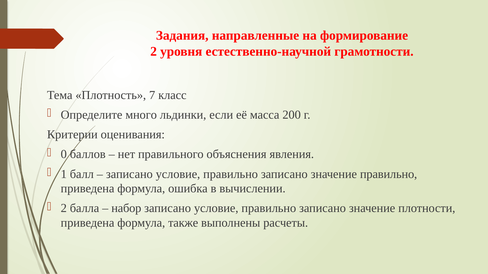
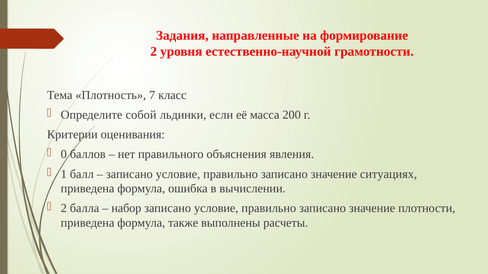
много: много -> собой
значение правильно: правильно -> ситуациях
